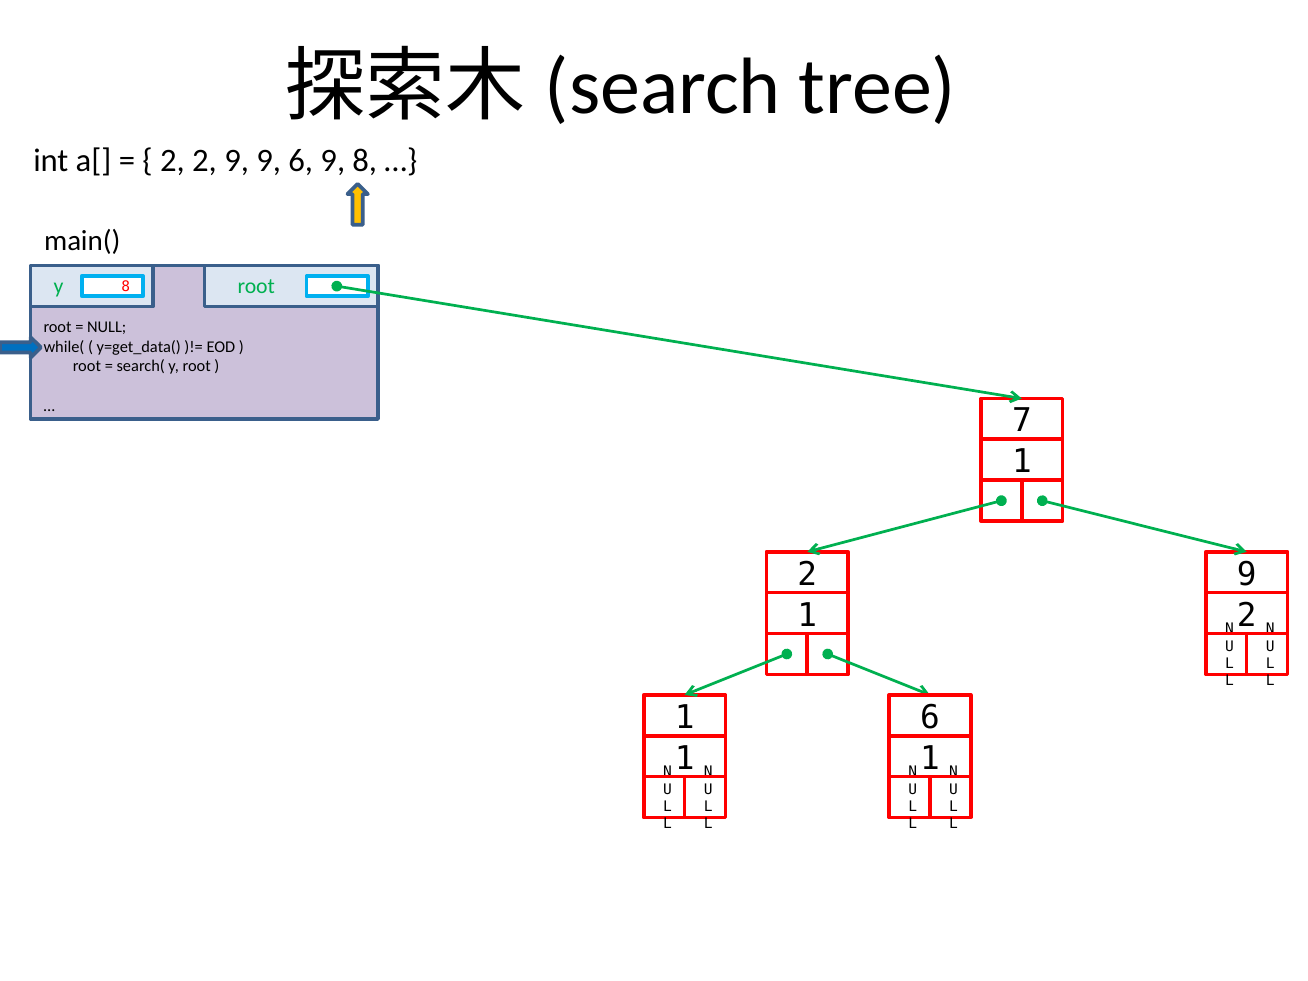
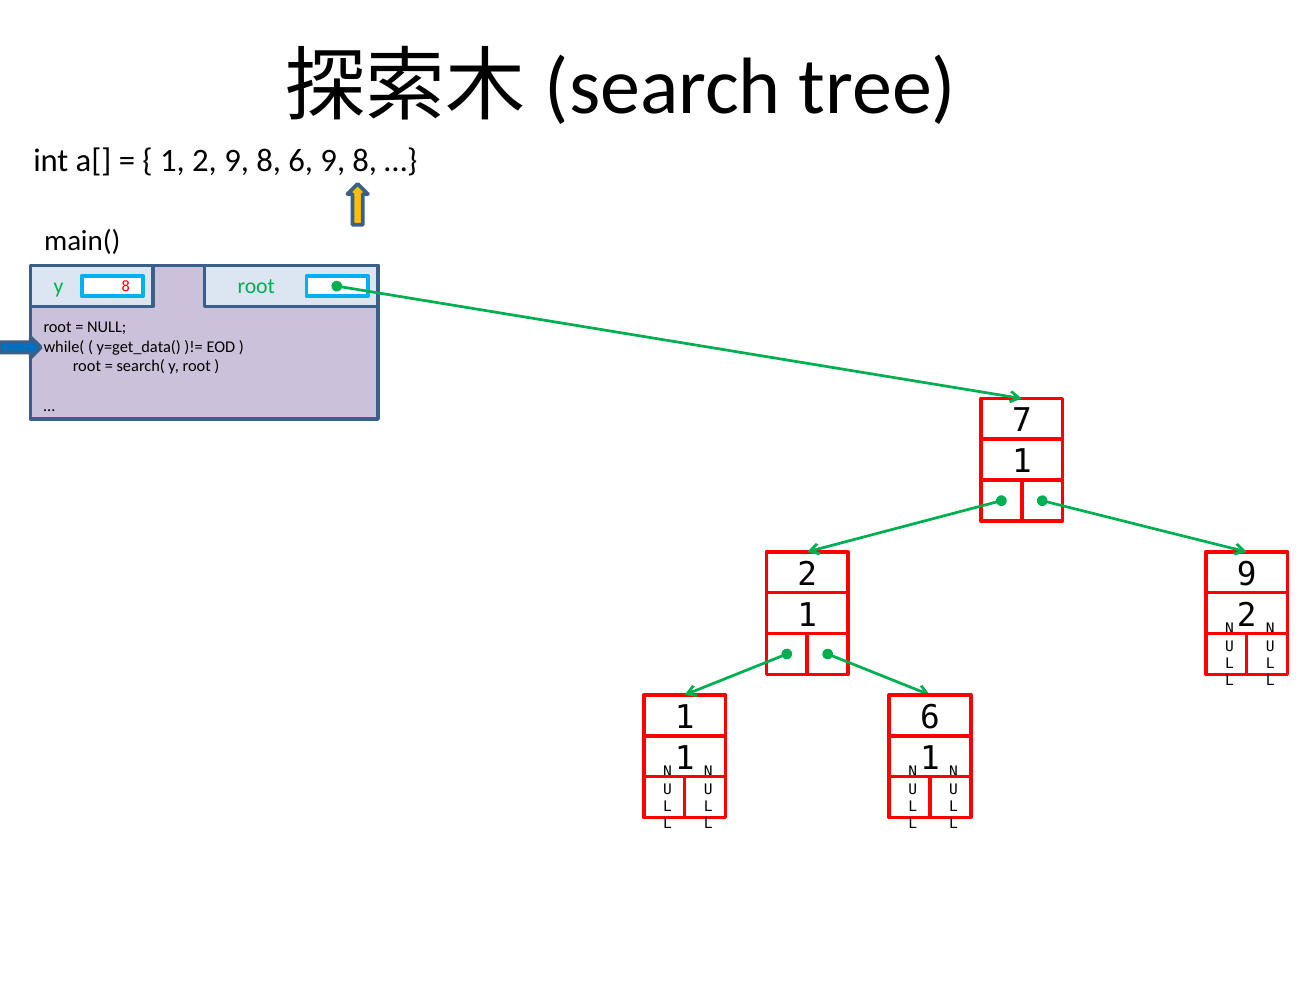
2 at (172, 161): 2 -> 1
2 9 9: 9 -> 8
